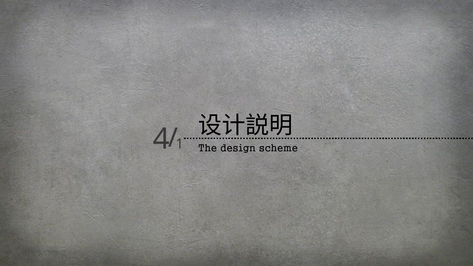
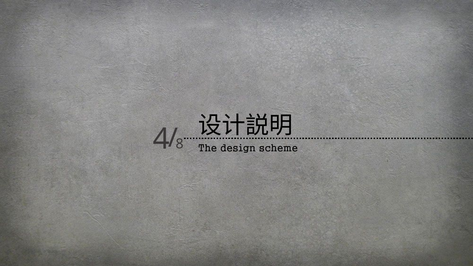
1: 1 -> 8
